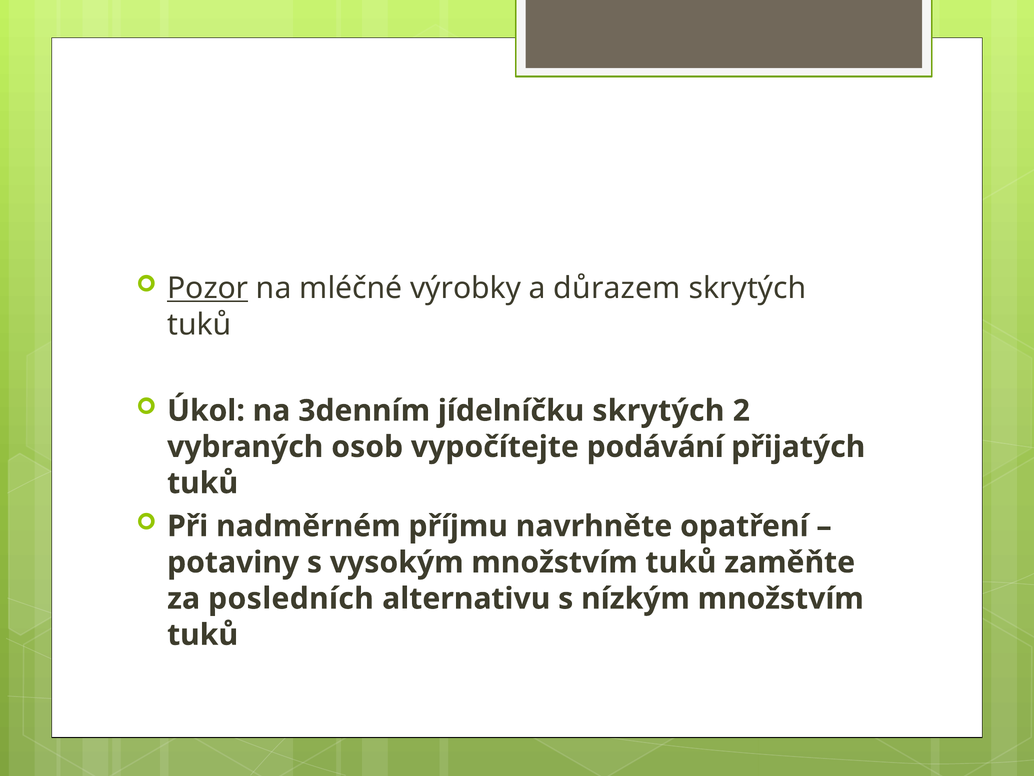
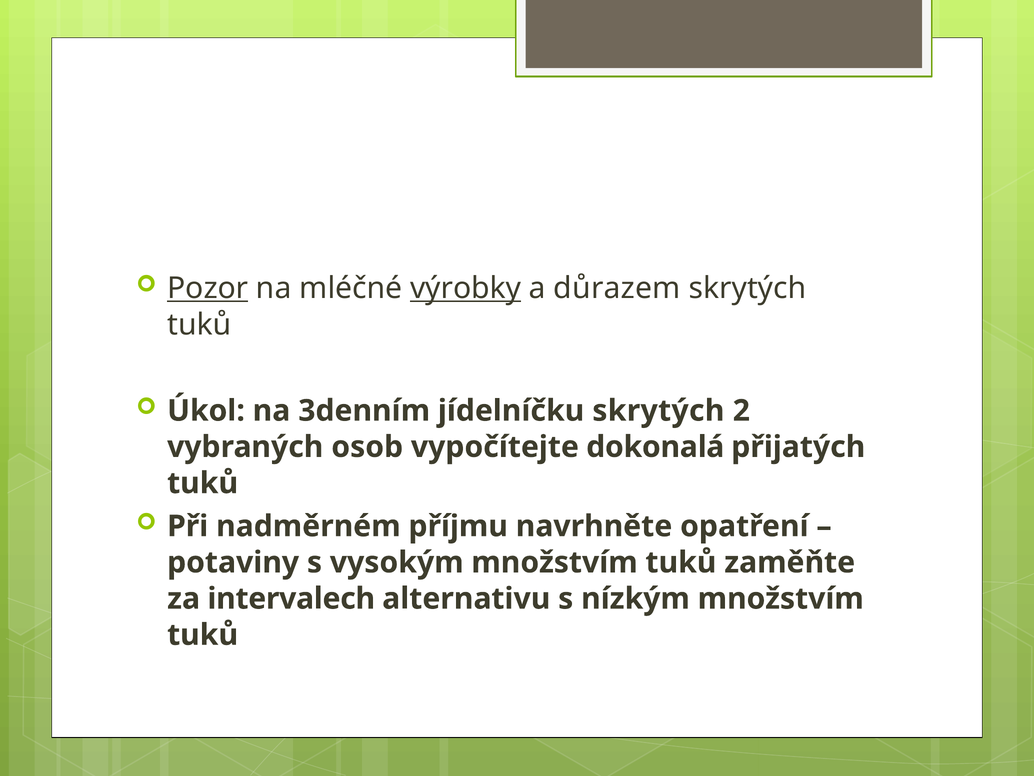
výrobky underline: none -> present
podávání: podávání -> dokonalá
posledních: posledních -> intervalech
